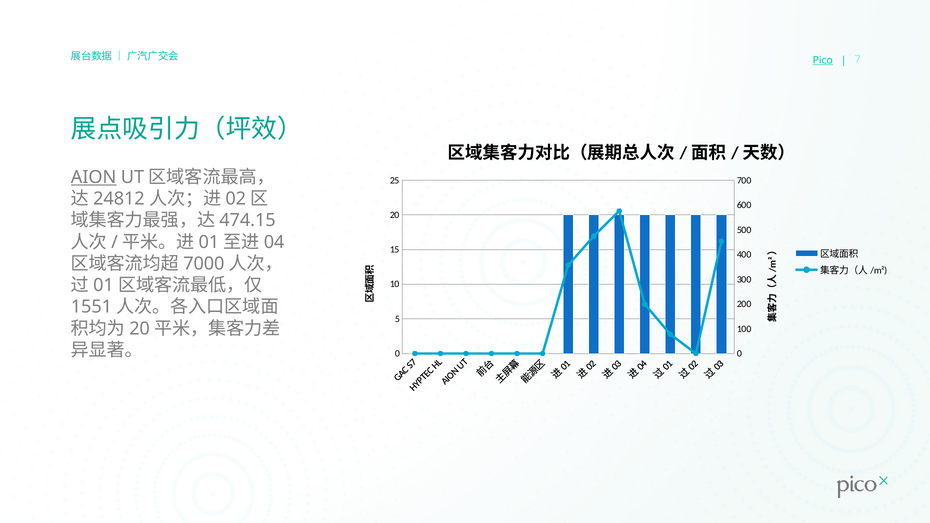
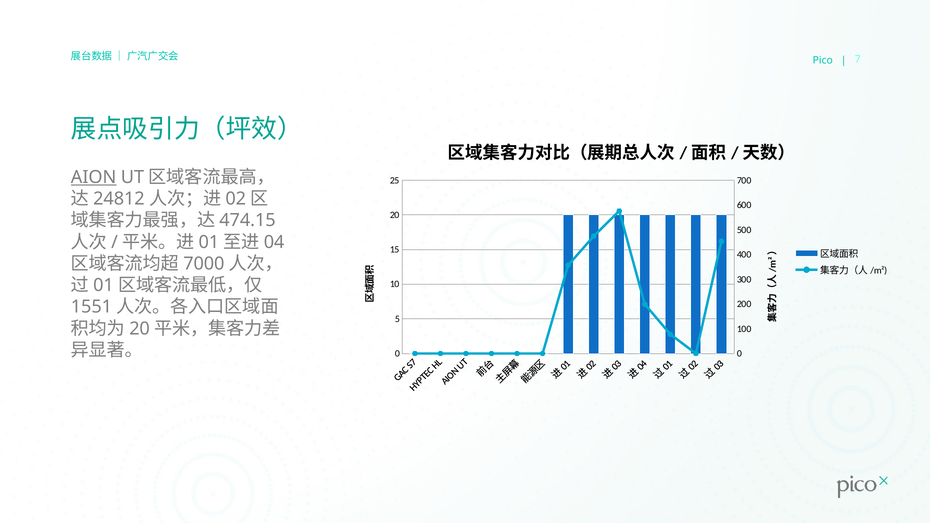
Pico underline: present -> none
